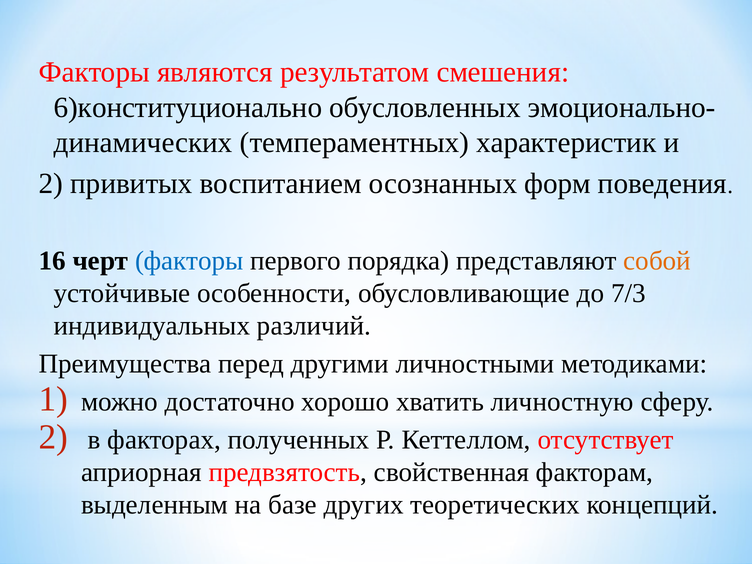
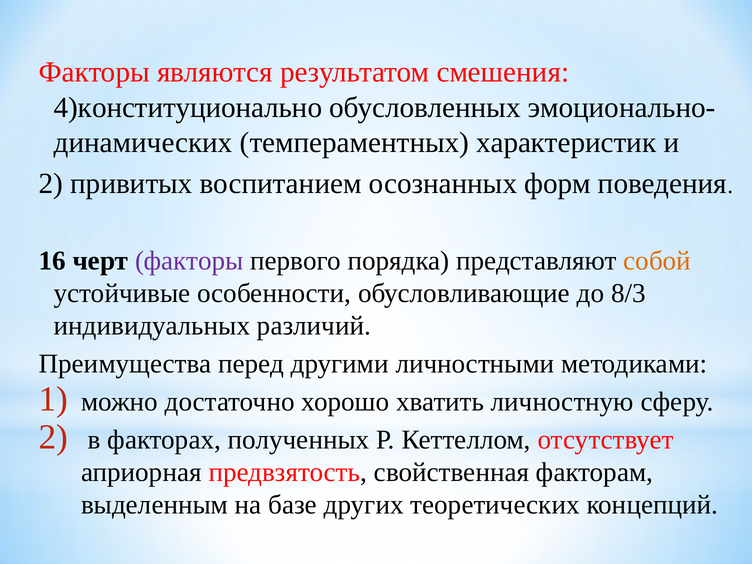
6)конституционально: 6)конституционально -> 4)конституционально
факторы at (189, 261) colour: blue -> purple
7/3: 7/3 -> 8/3
